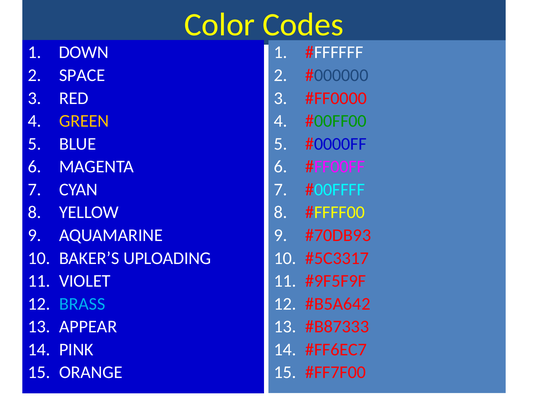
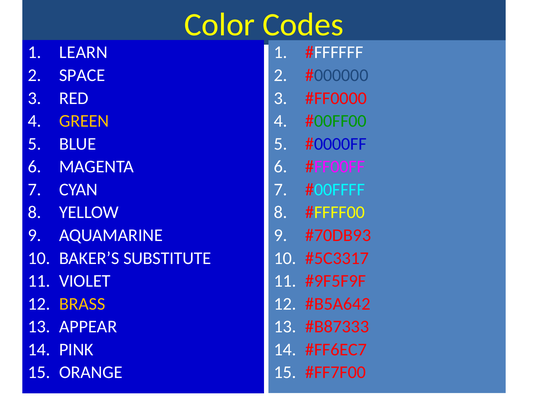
DOWN: DOWN -> LEARN
UPLOADING: UPLOADING -> SUBSTITUTE
BRASS colour: light blue -> yellow
